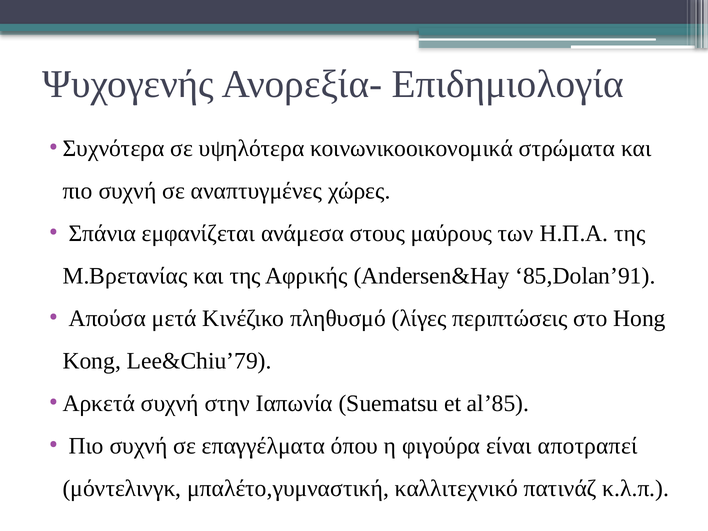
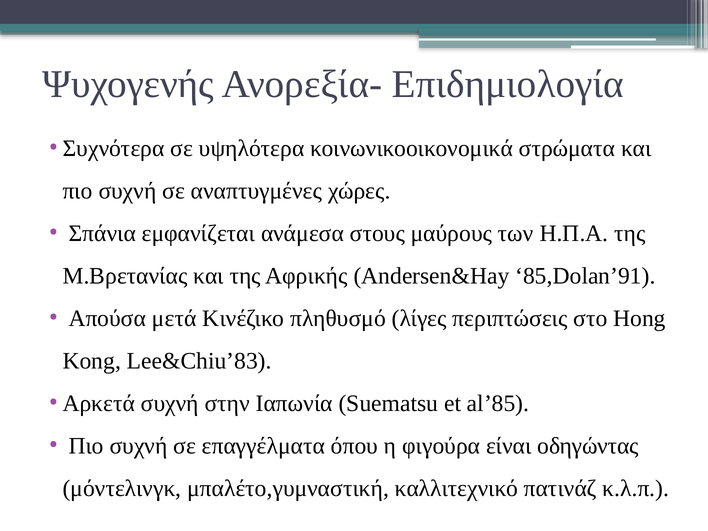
Lee&Chiu’79: Lee&Chiu’79 -> Lee&Chiu’83
αποτραπεί: αποτραπεί -> οδηγώντας
